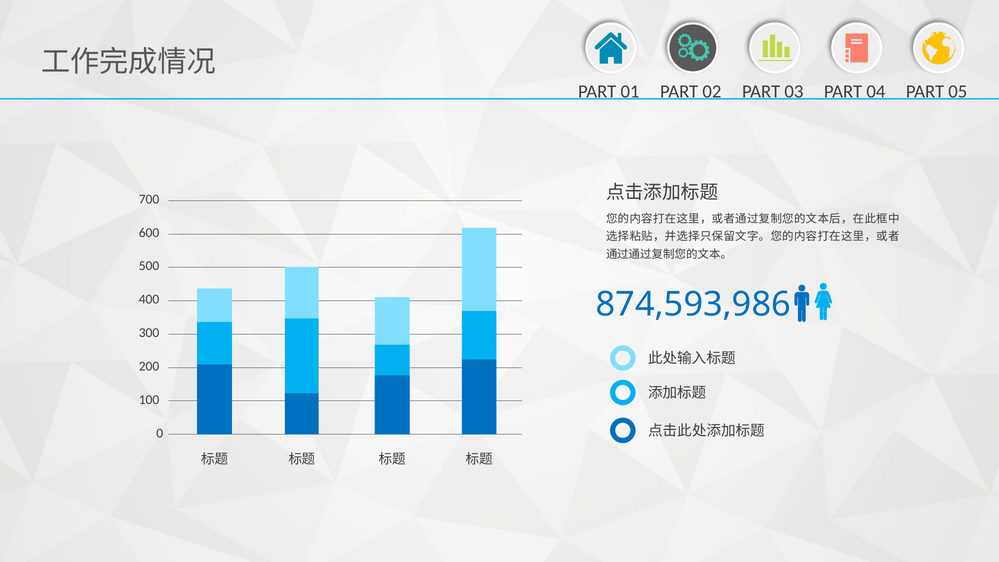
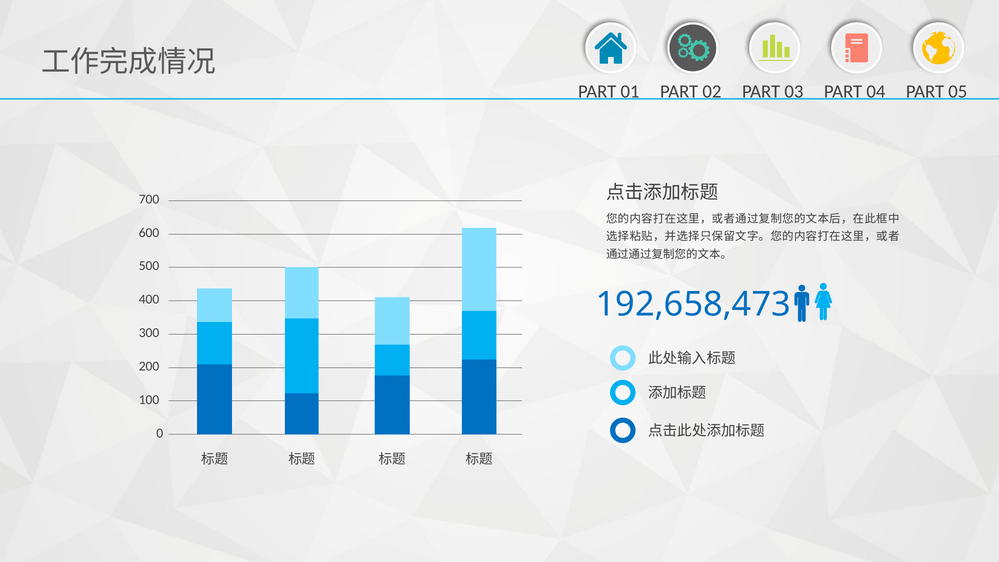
874,593,986: 874,593,986 -> 192,658,473
